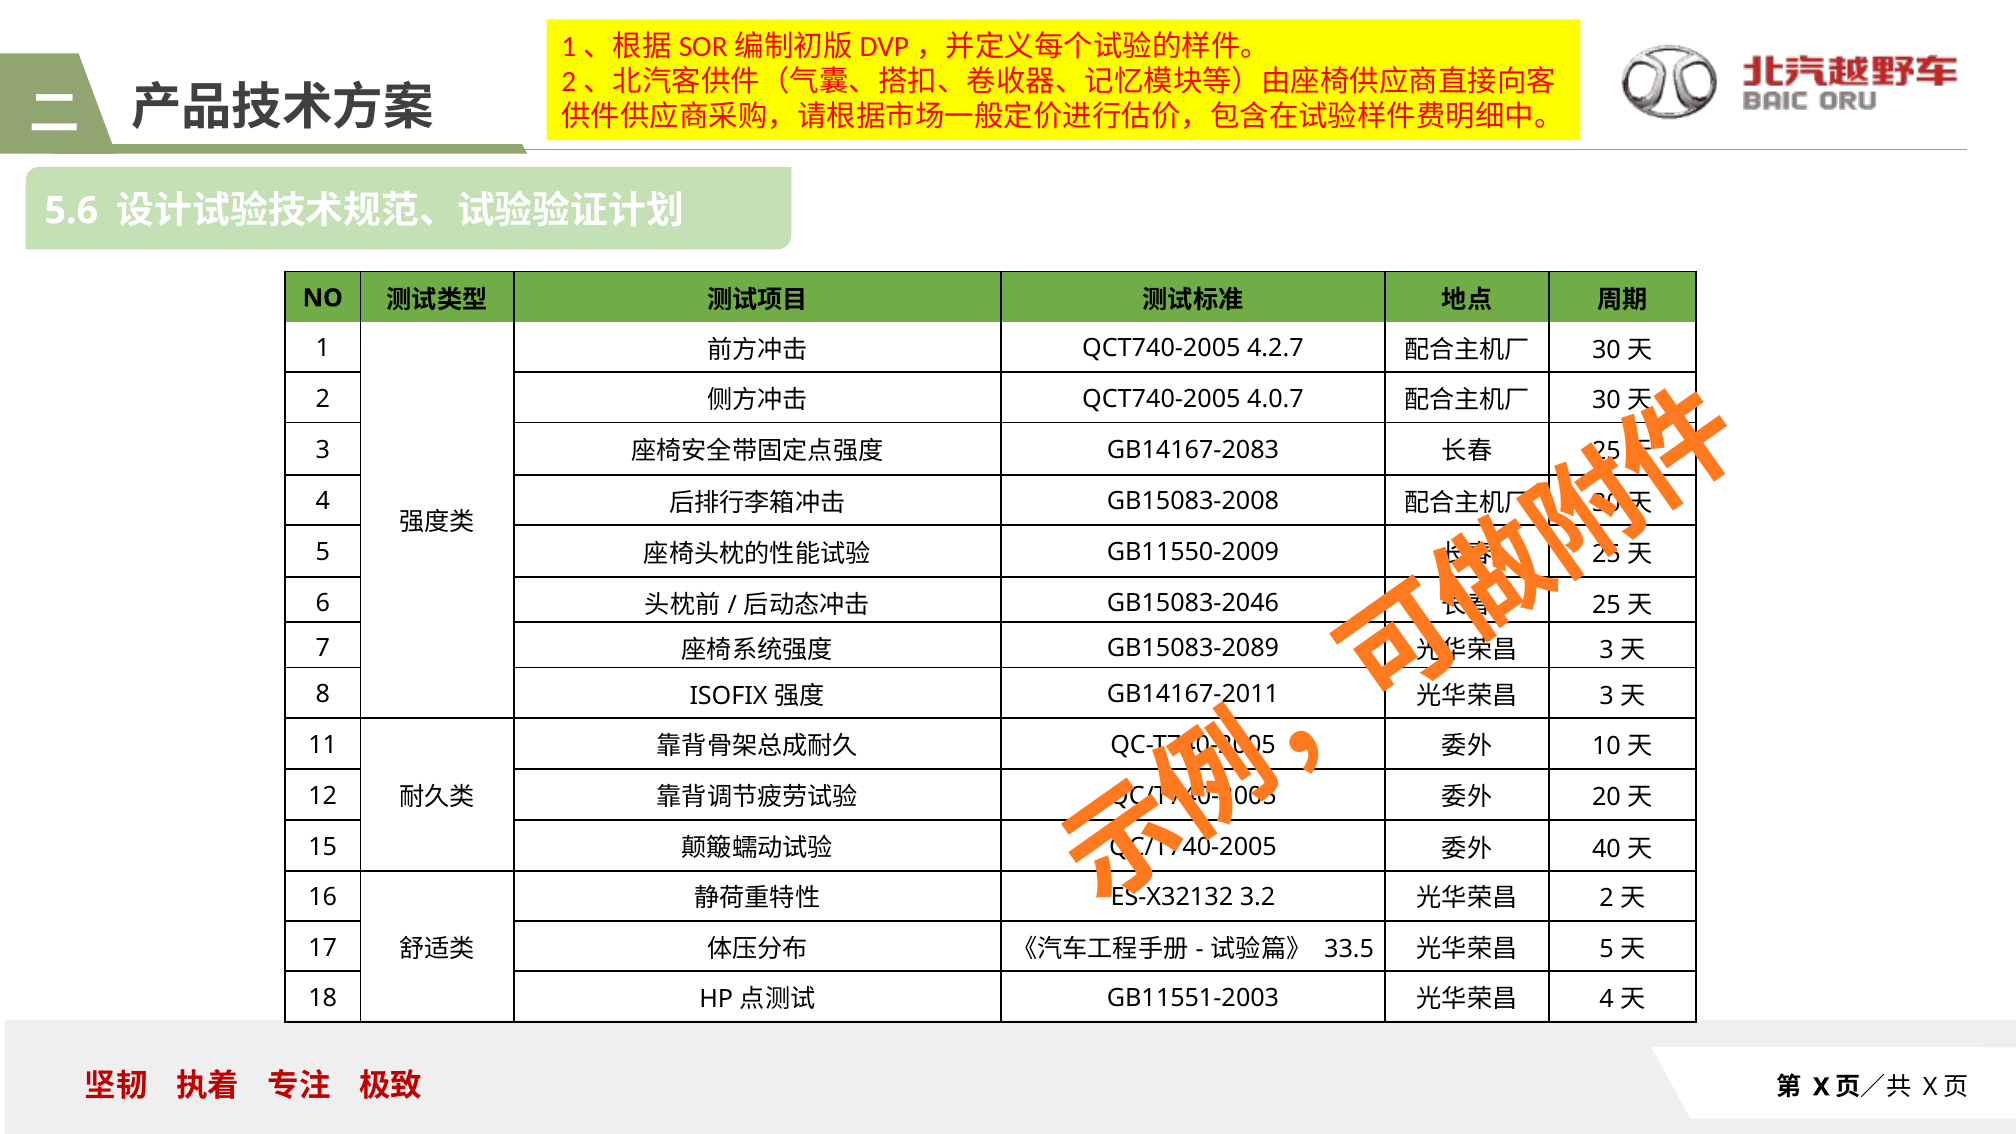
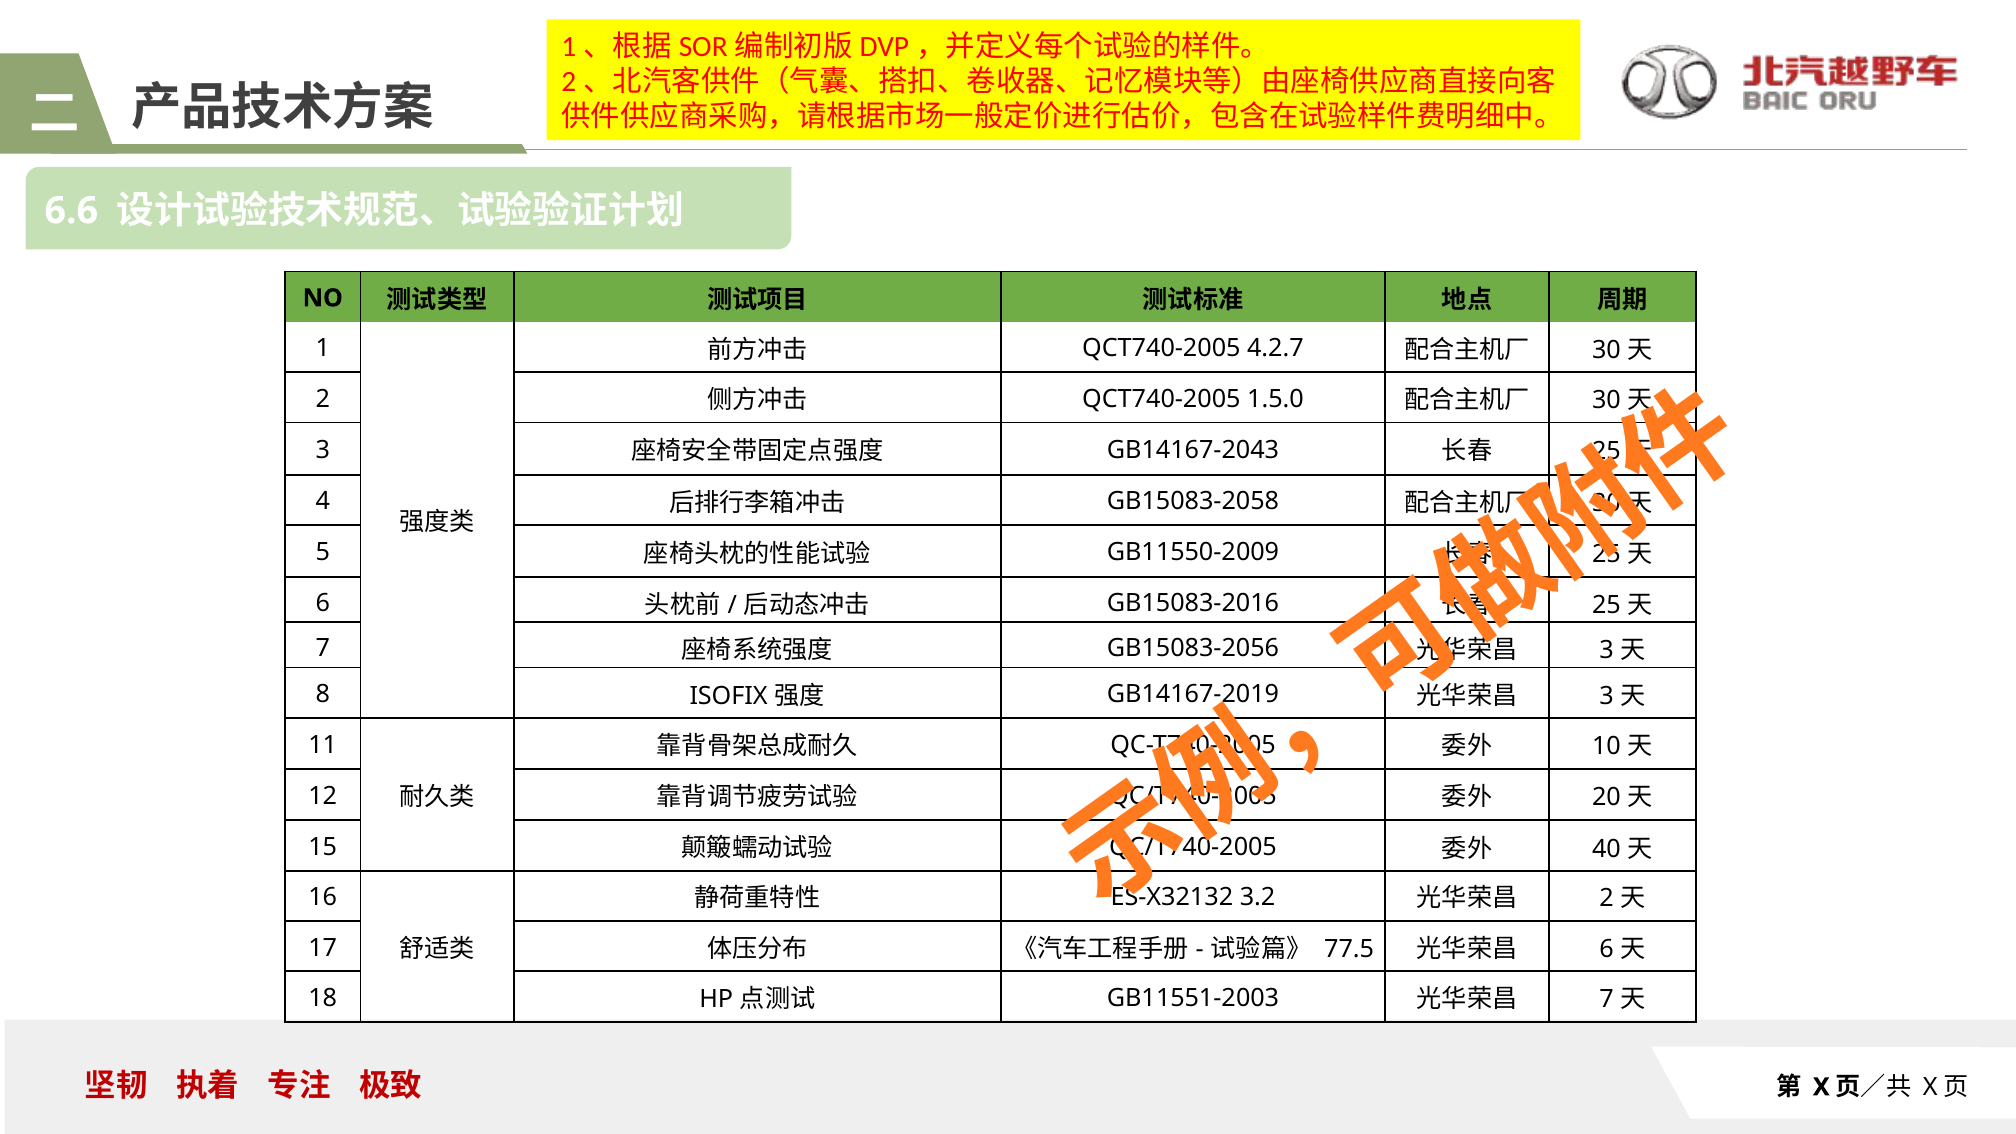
5.6: 5.6 -> 6.6
4.0.7: 4.0.7 -> 1.5.0
GB14167-2083: GB14167-2083 -> GB14167-2043
GB15083-2008: GB15083-2008 -> GB15083-2058
GB15083-2046: GB15083-2046 -> GB15083-2016
GB15083-2089: GB15083-2089 -> GB15083-2056
GB14167-2011: GB14167-2011 -> GB14167-2019
33.5: 33.5 -> 77.5
5 at (1606, 949): 5 -> 6
4 at (1606, 999): 4 -> 7
